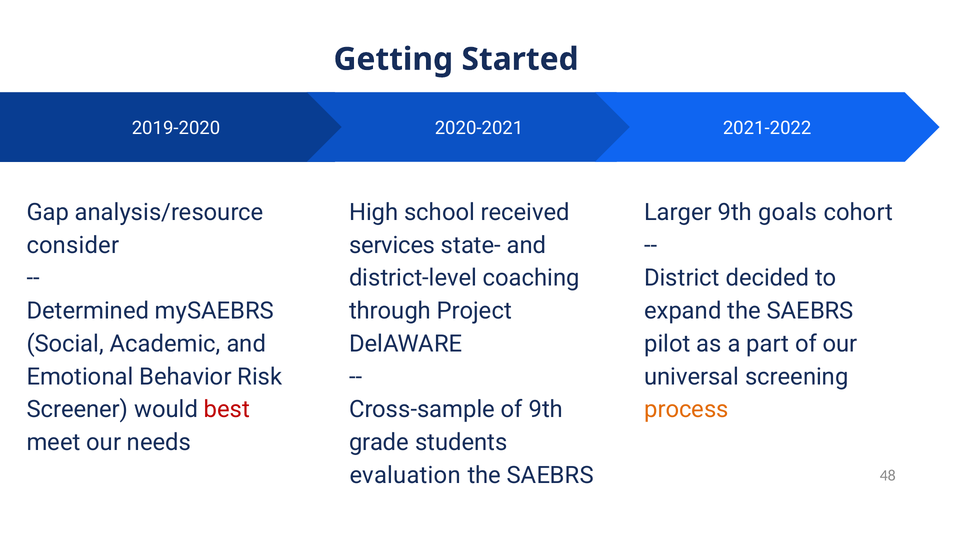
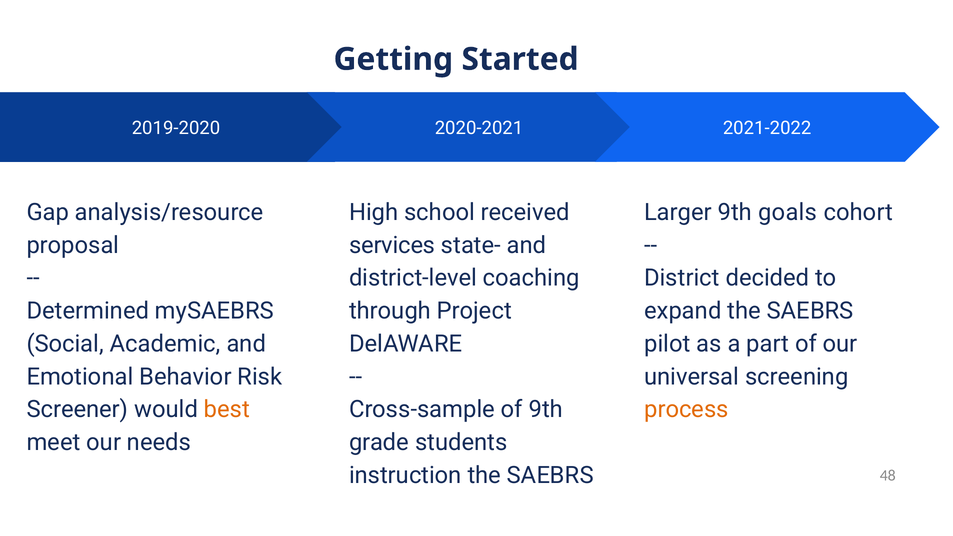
consider: consider -> proposal
best colour: red -> orange
evaluation: evaluation -> instruction
